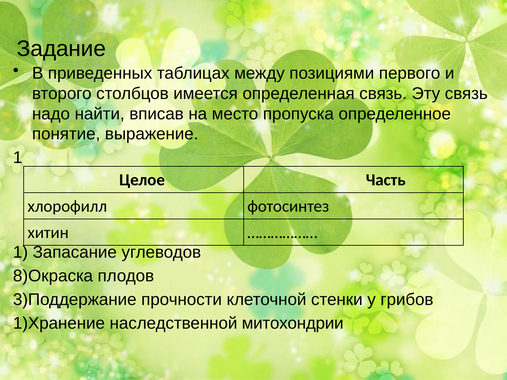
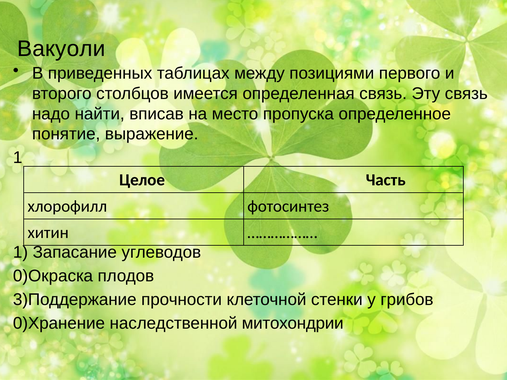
Задание: Задание -> Вакуоли
8)Окраска: 8)Окраска -> 0)Окраска
1)Хранение: 1)Хранение -> 0)Хранение
